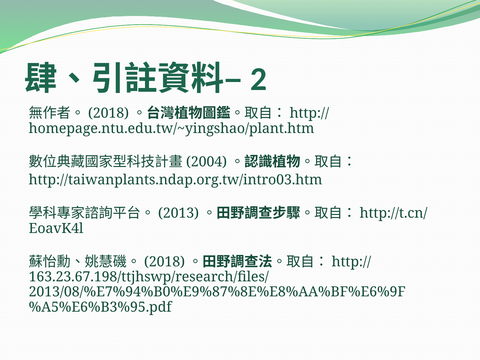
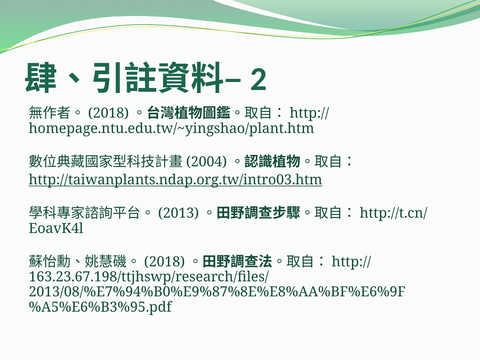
http://taiwanplants.ndap.org.tw/intro03.htm underline: none -> present
